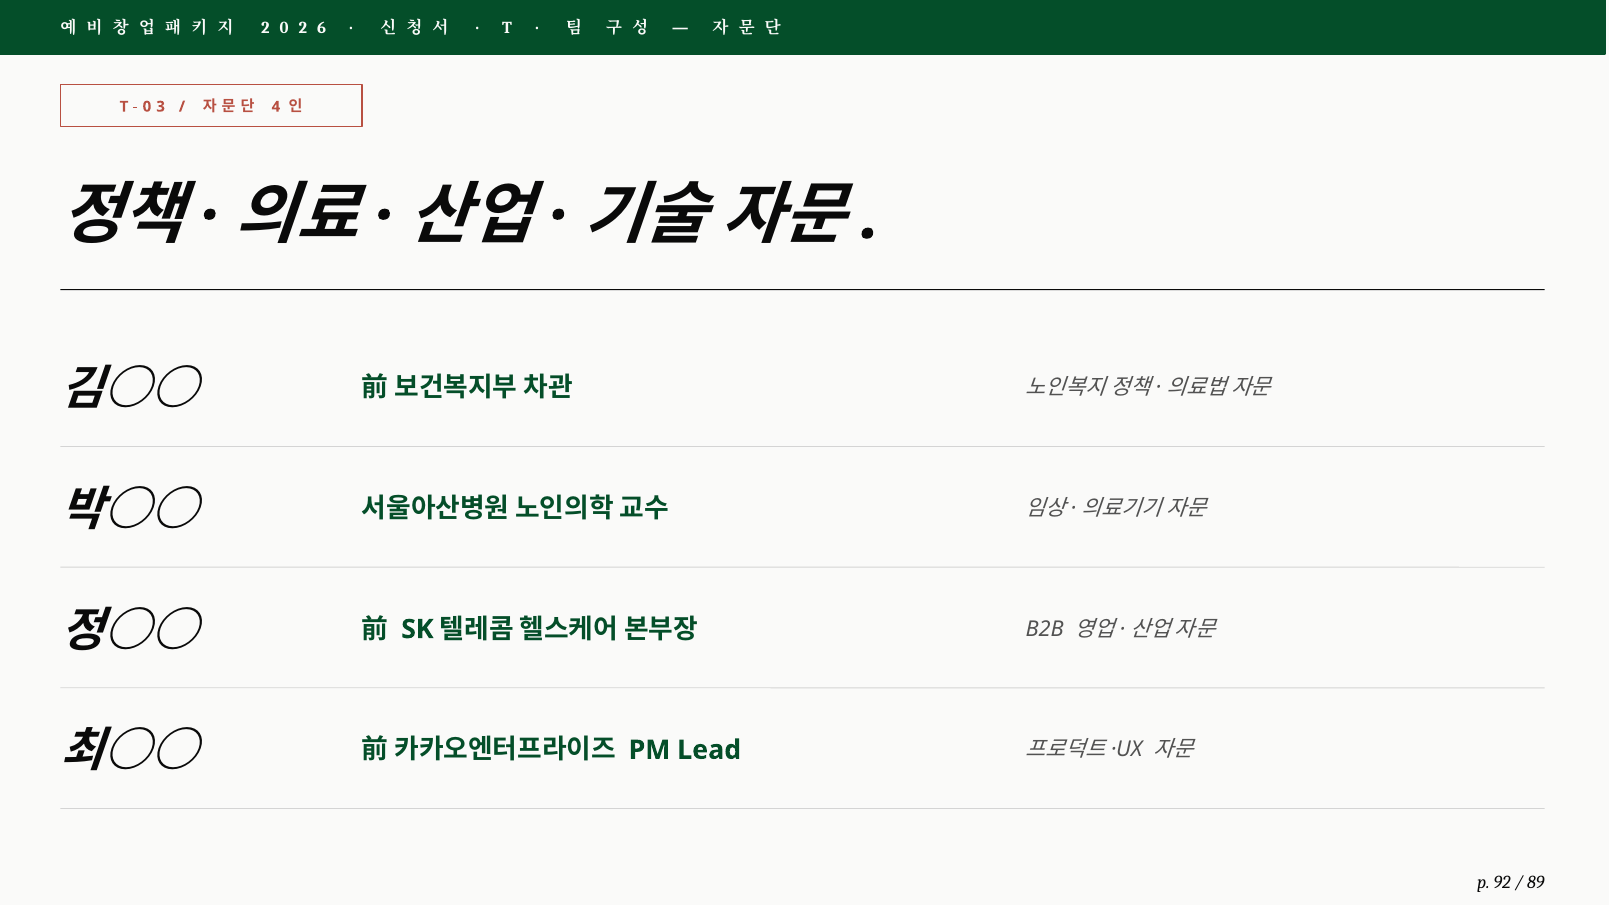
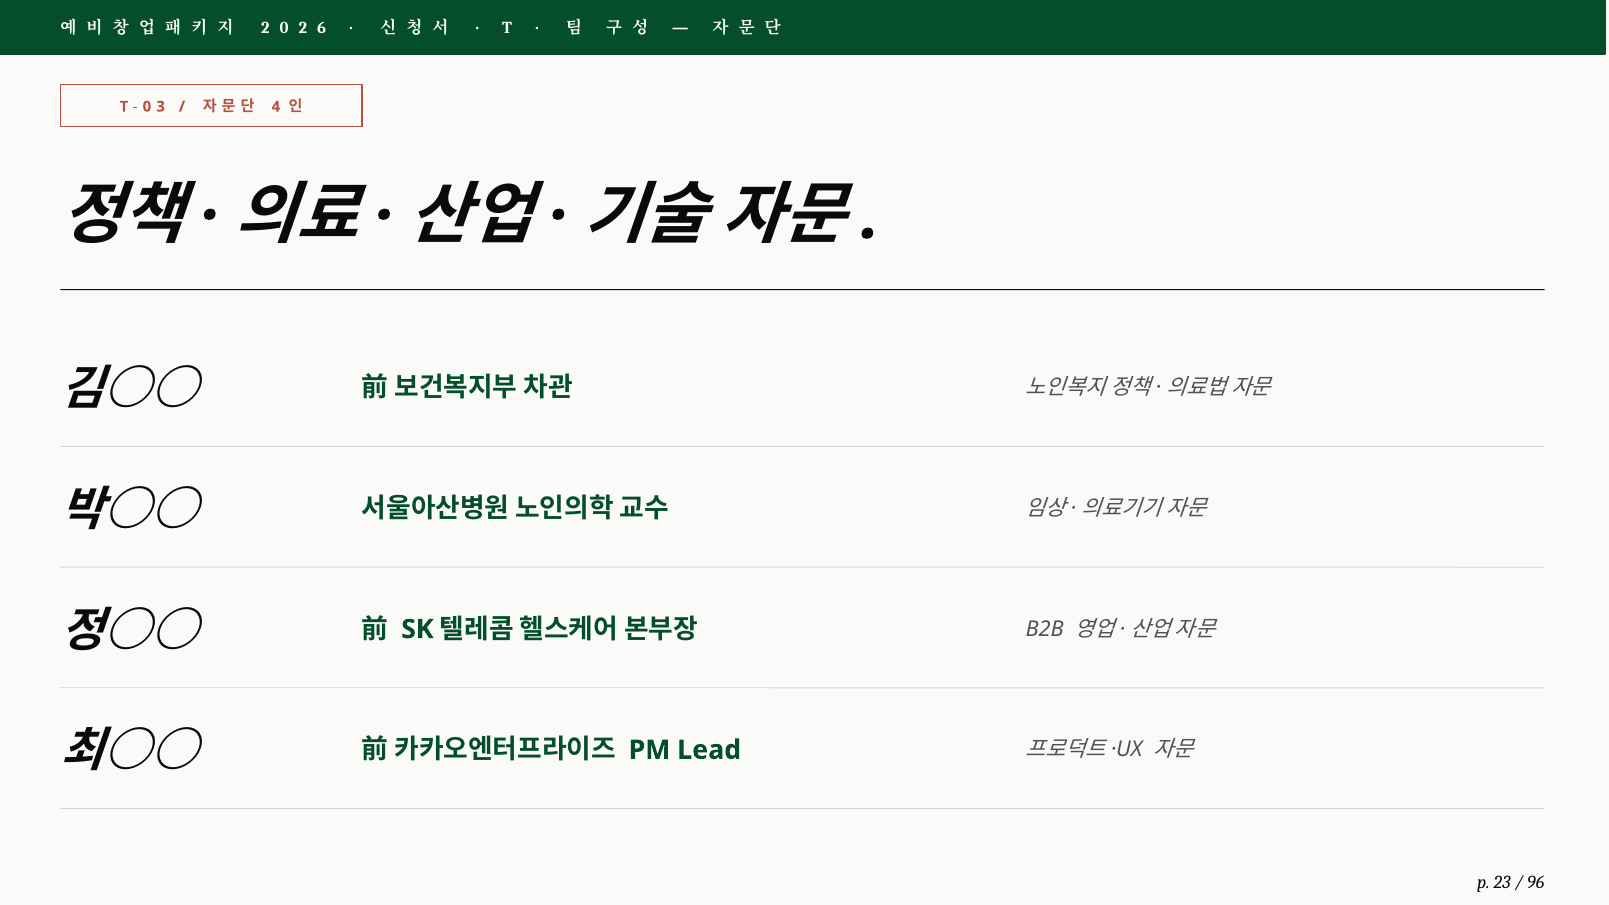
92: 92 -> 23
89: 89 -> 96
